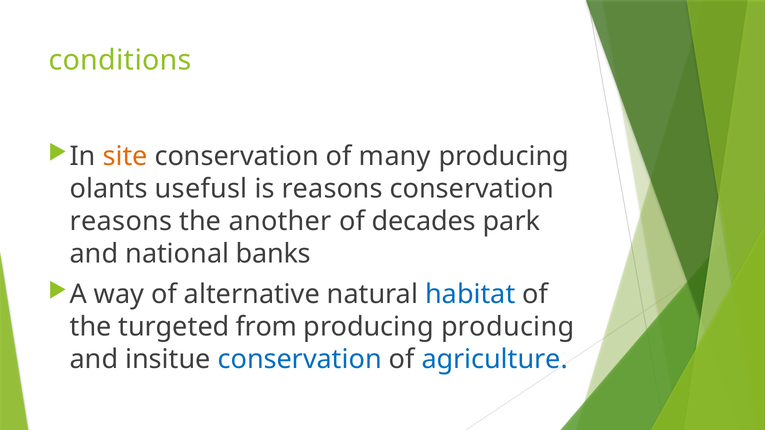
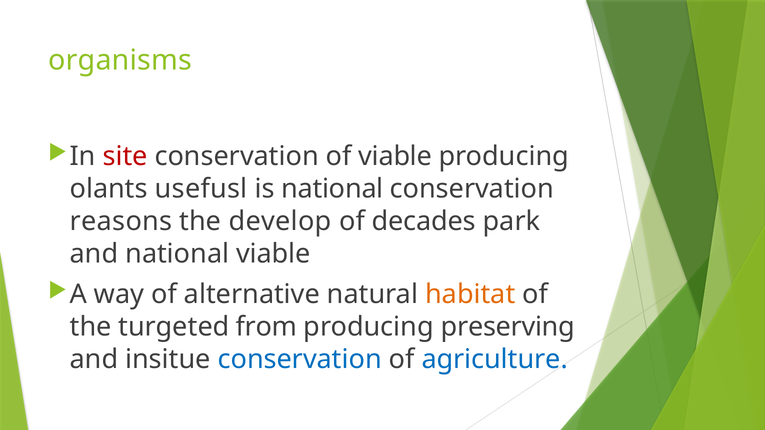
conditions: conditions -> organisms
site colour: orange -> red
of many: many -> viable
is reasons: reasons -> national
another: another -> develop
national banks: banks -> viable
habitat colour: blue -> orange
producing producing: producing -> preserving
